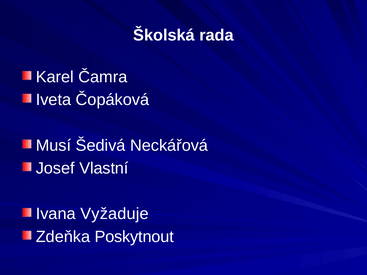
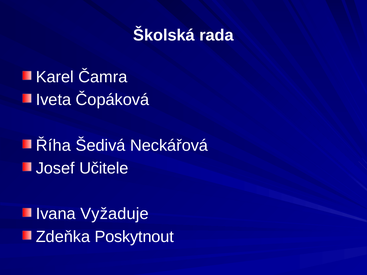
Musí: Musí -> Říha
Vlastní: Vlastní -> Učitele
